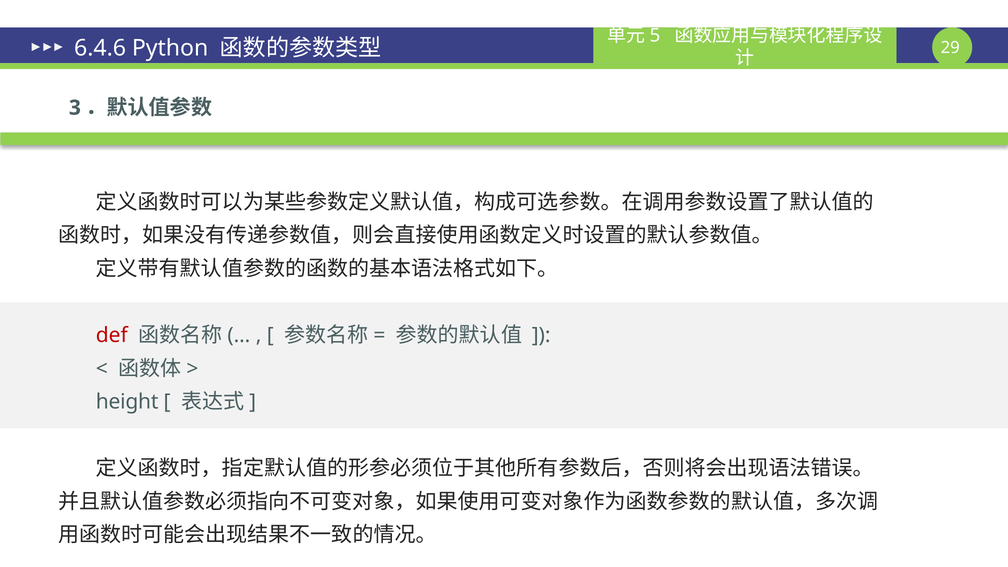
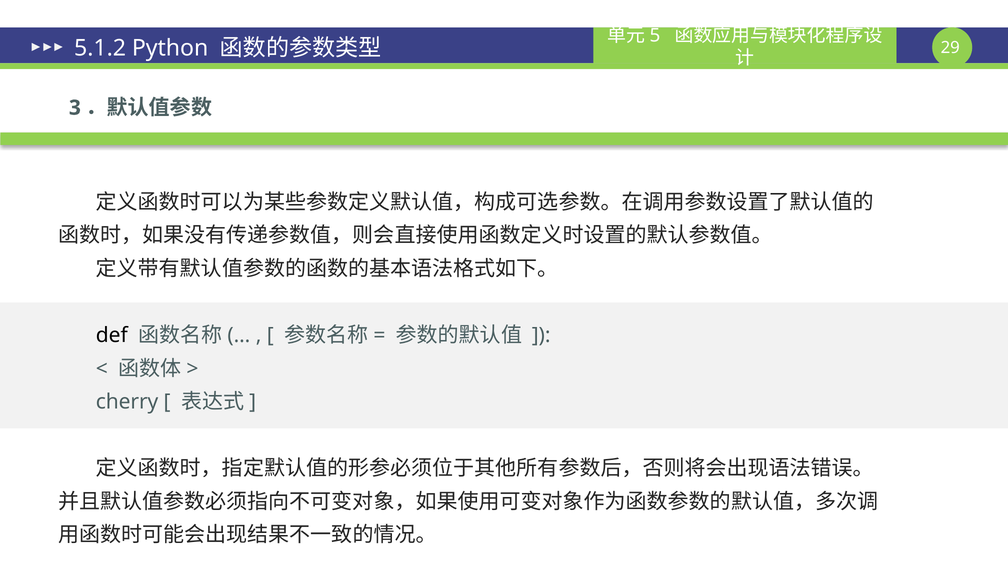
6.4.6: 6.4.6 -> 5.1.2
def colour: red -> black
height: height -> cherry
